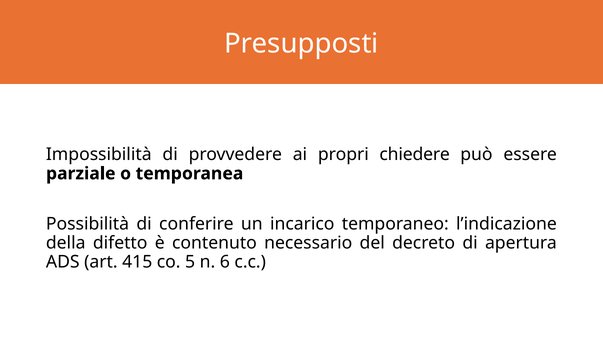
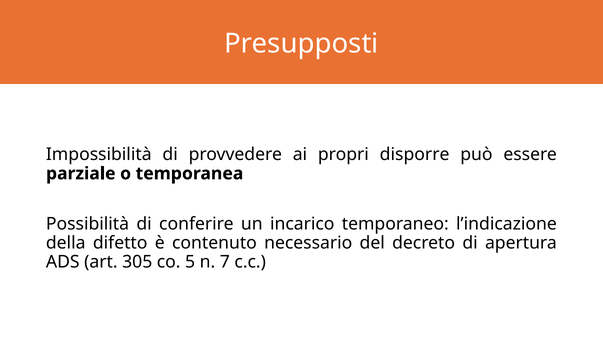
chiedere: chiedere -> disporre
415: 415 -> 305
6: 6 -> 7
